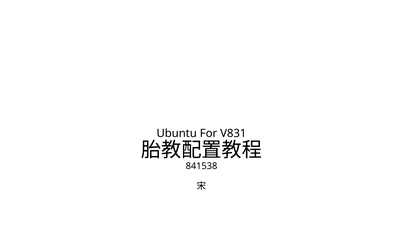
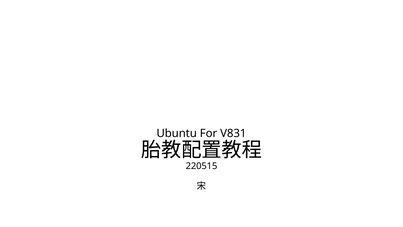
841538: 841538 -> 220515
